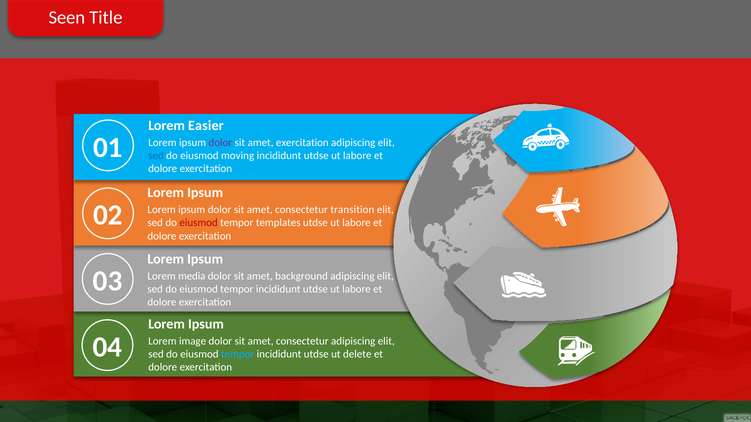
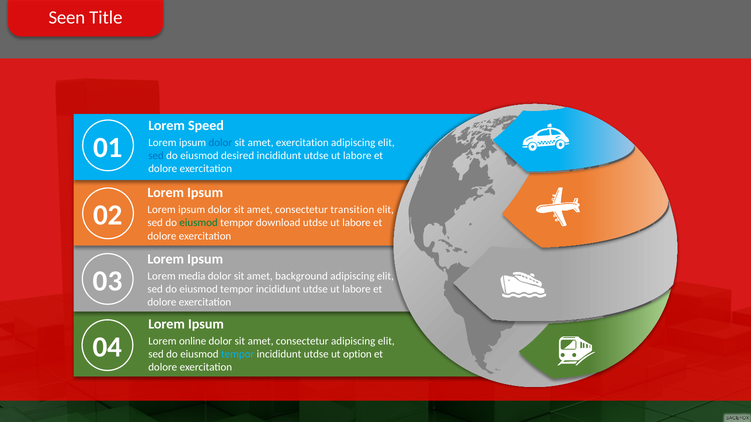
Easier: Easier -> Speed
dolor at (220, 143) colour: purple -> blue
moving: moving -> desired
eiusmod at (199, 223) colour: red -> green
templates: templates -> download
image: image -> online
delete: delete -> option
